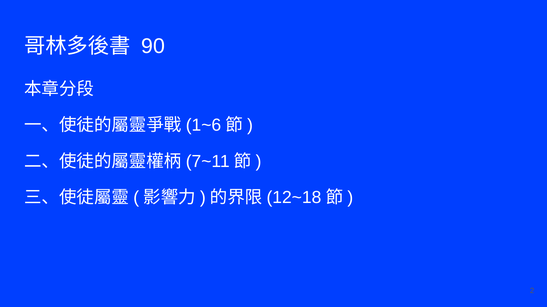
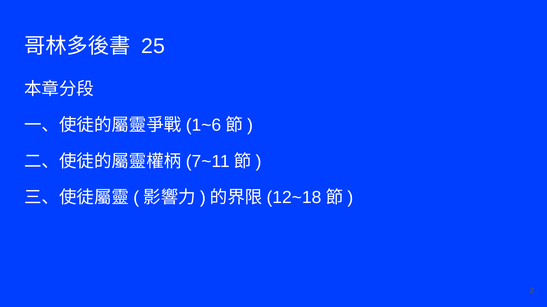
90: 90 -> 25
